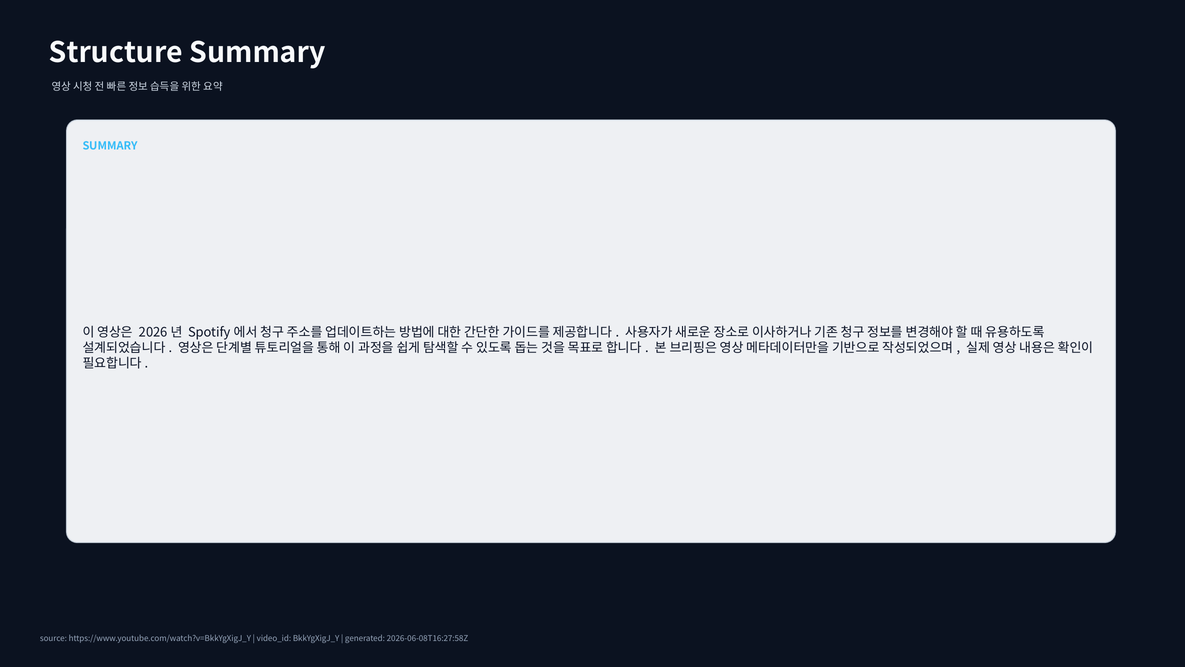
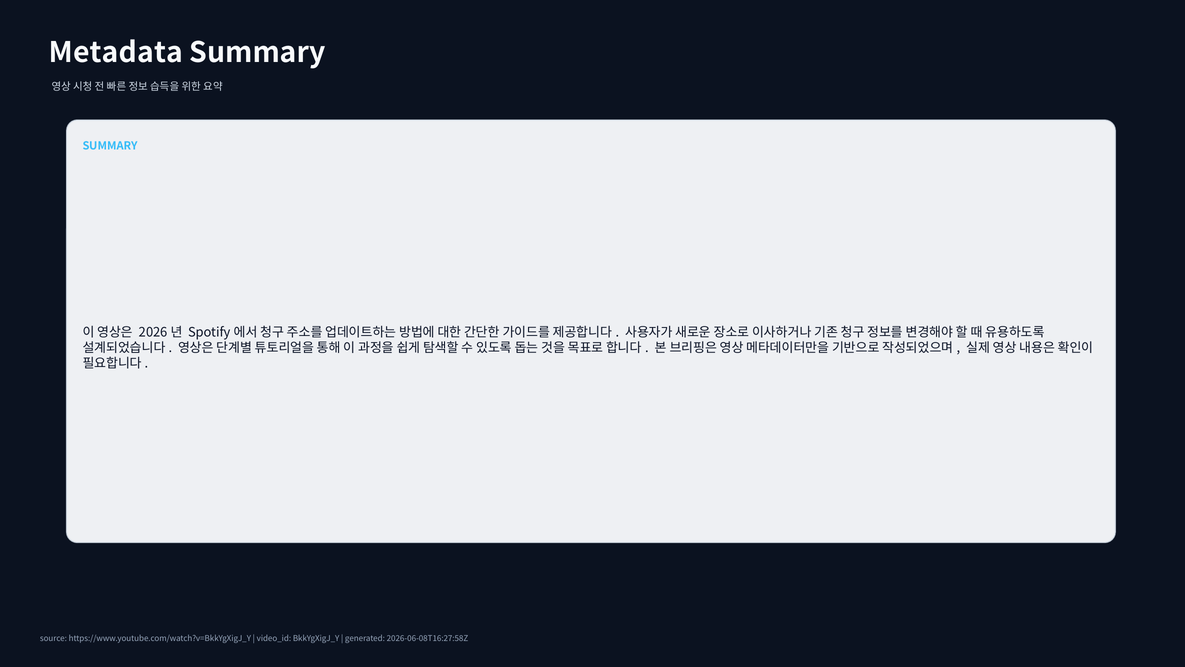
Structure: Structure -> Metadata
